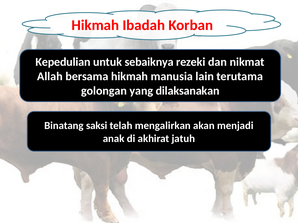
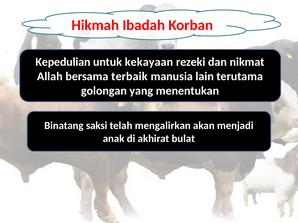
sebaiknya: sebaiknya -> kekayaan
bersama hikmah: hikmah -> terbaik
dilaksanakan: dilaksanakan -> menentukan
jatuh: jatuh -> bulat
